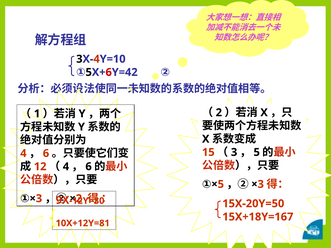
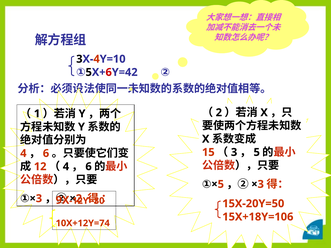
15X+18Y=167: 15X+18Y=167 -> 15X+18Y=106
10X+12Y=81: 10X+12Y=81 -> 10X+12Y=74
